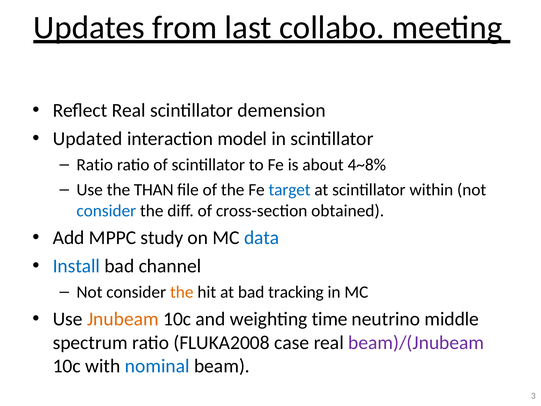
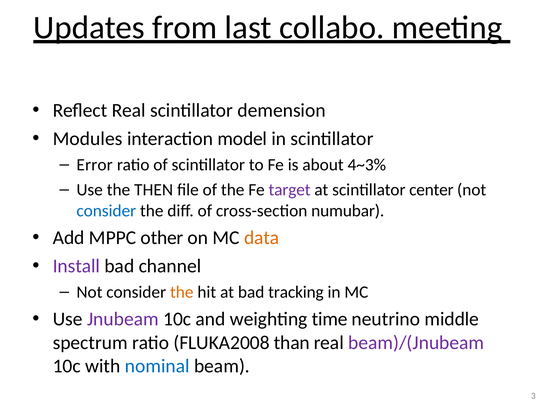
Updated: Updated -> Modules
Ratio at (95, 165): Ratio -> Error
4~8%: 4~8% -> 4~3%
THAN: THAN -> THEN
target colour: blue -> purple
within: within -> center
obtained: obtained -> numubar
study: study -> other
data colour: blue -> orange
Install colour: blue -> purple
Jnubeam colour: orange -> purple
case: case -> than
